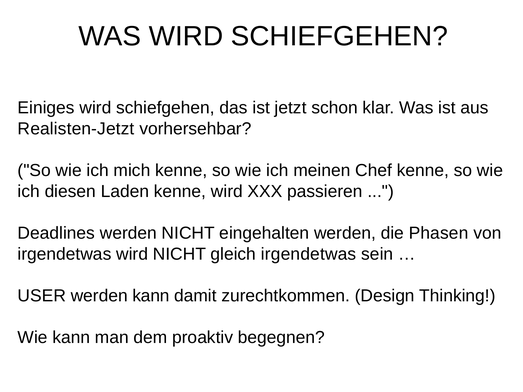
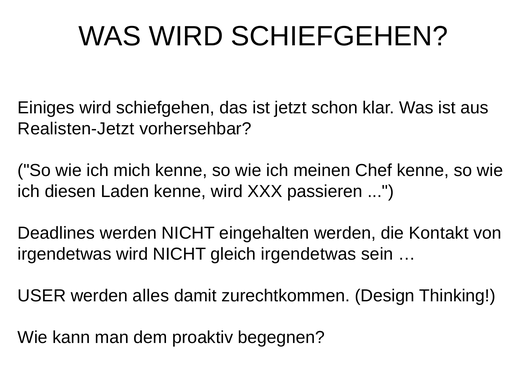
Phasen: Phasen -> Kontakt
werden kann: kann -> alles
